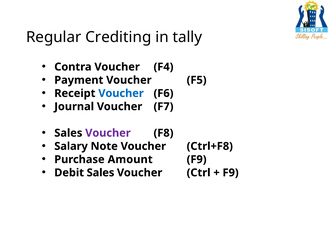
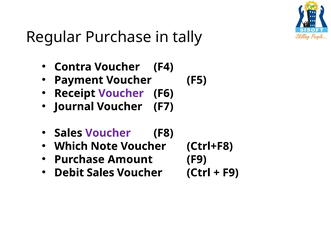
Regular Crediting: Crediting -> Purchase
Voucher at (121, 93) colour: blue -> purple
Salary: Salary -> Which
